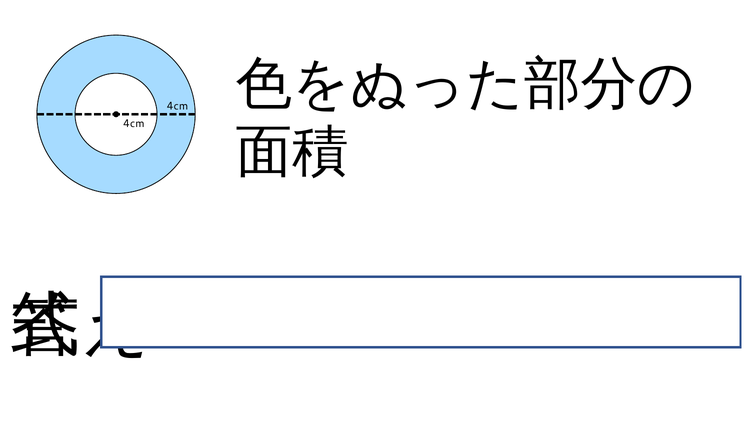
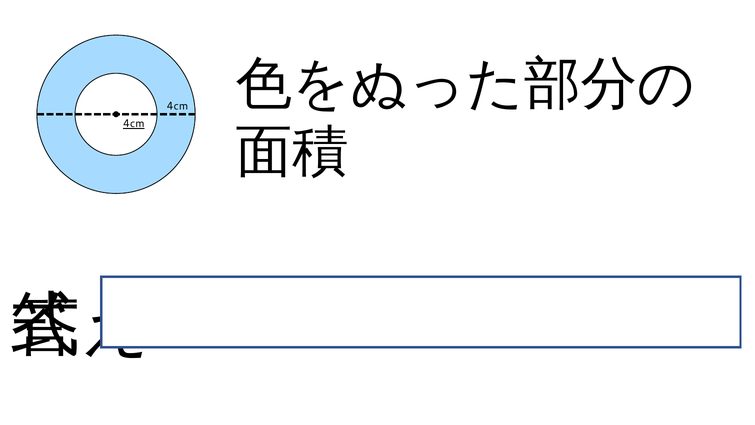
4cm at (134, 124) underline: none -> present
